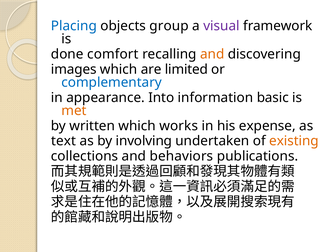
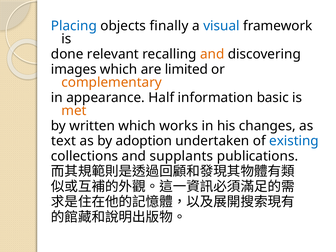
group: group -> finally
visual colour: purple -> blue
comfort: comfort -> relevant
complementary colour: blue -> orange
Into: Into -> Half
expense: expense -> changes
involving: involving -> adoption
existing colour: orange -> blue
behaviors: behaviors -> supplants
